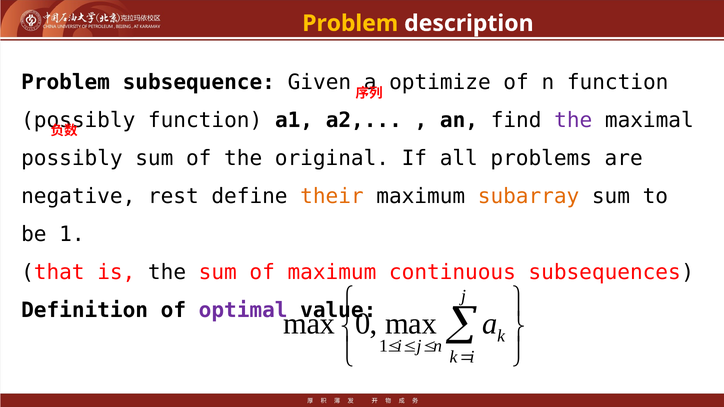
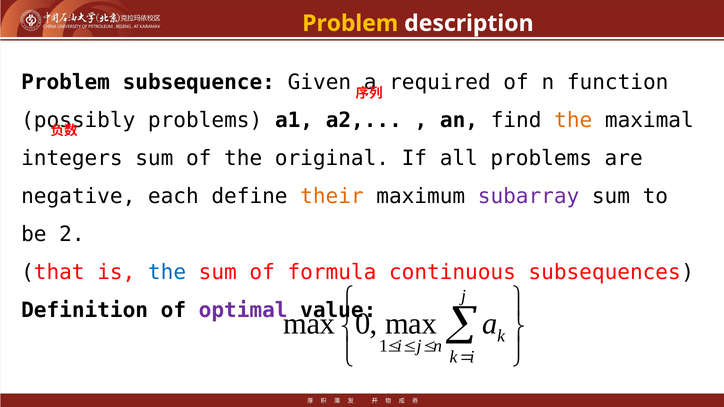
optimize: optimize -> required
function at (205, 120): function -> problems
the at (573, 120) colour: purple -> orange
possibly at (72, 159): possibly -> integers
rest: rest -> each
subarray colour: orange -> purple
be 1: 1 -> 2
the at (167, 273) colour: black -> blue
of maximum: maximum -> formula
